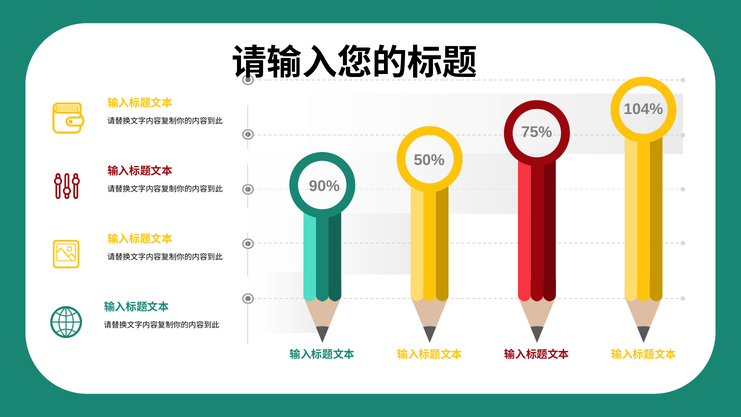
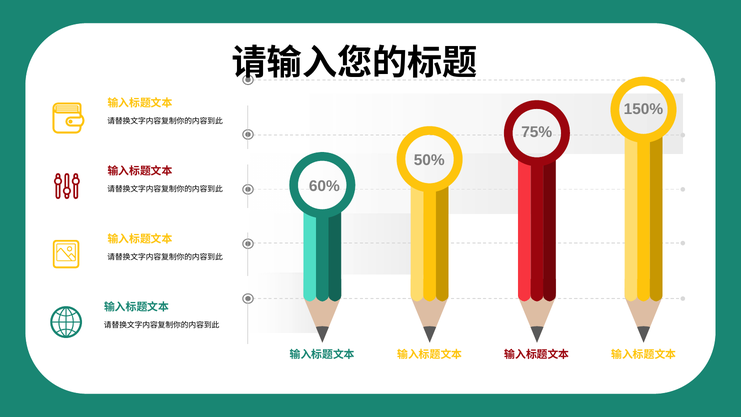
104%: 104% -> 150%
90%: 90% -> 60%
